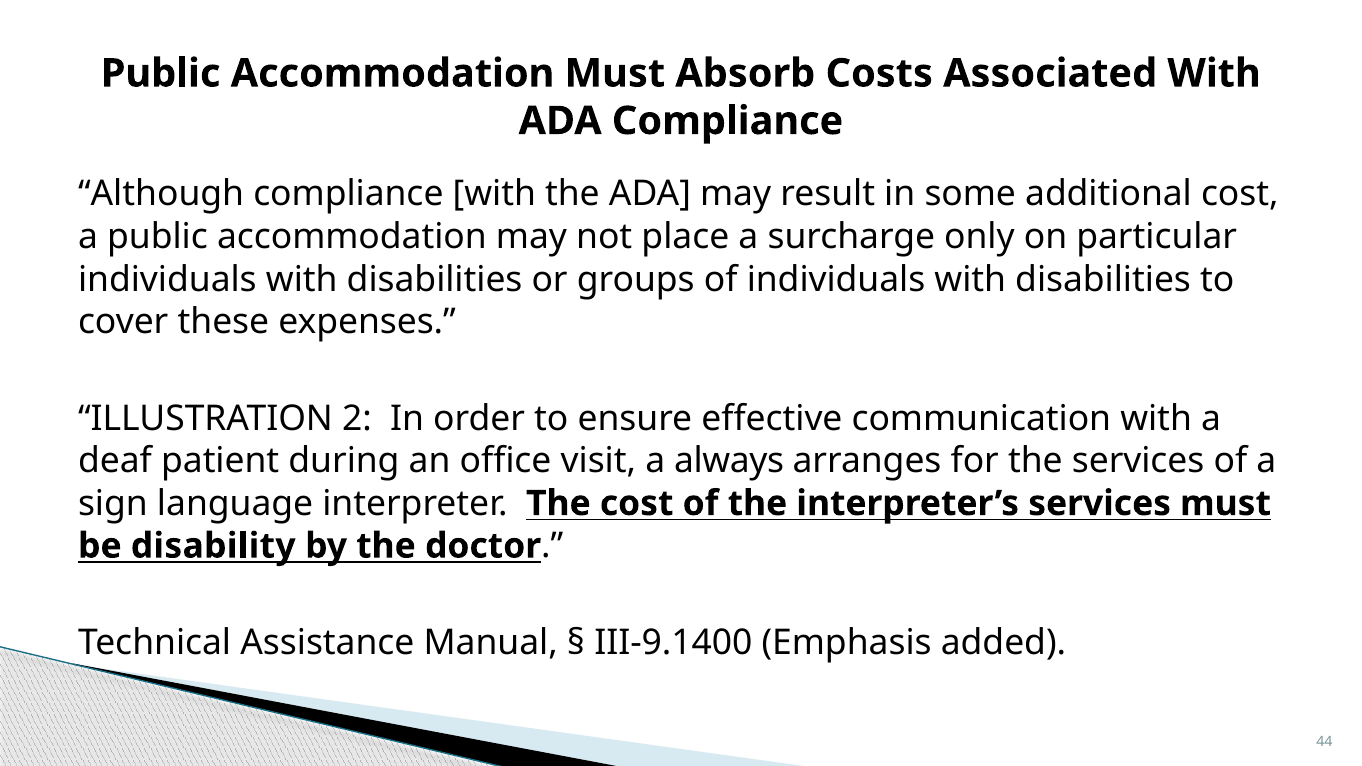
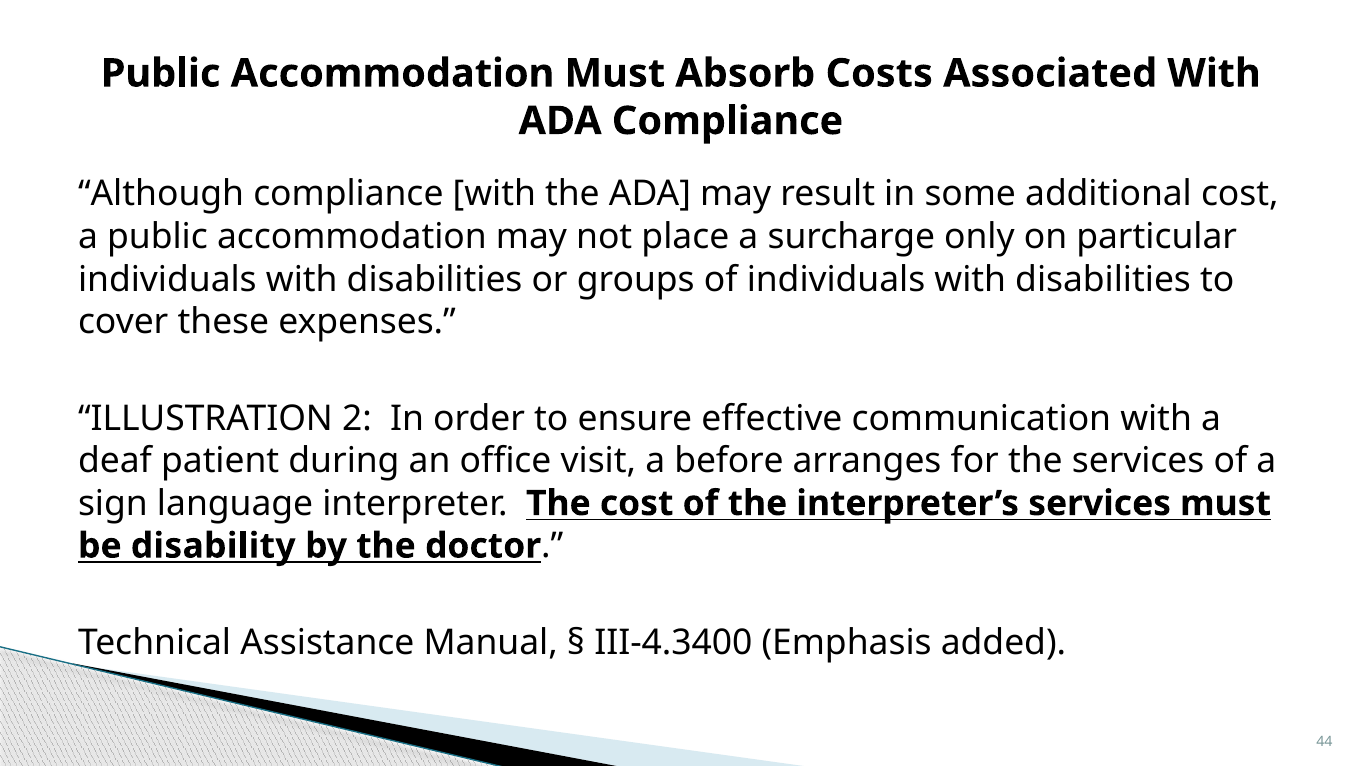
always: always -> before
III‑9.1400: III‑9.1400 -> III‑4.3400
